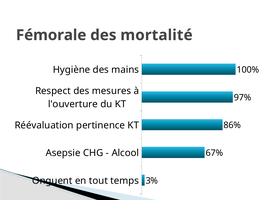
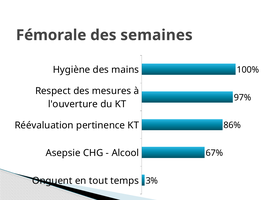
mortalité: mortalité -> semaines
